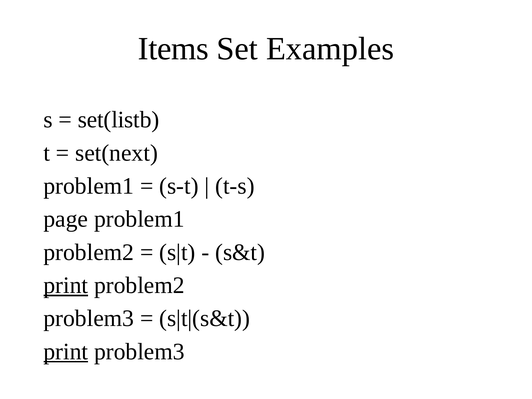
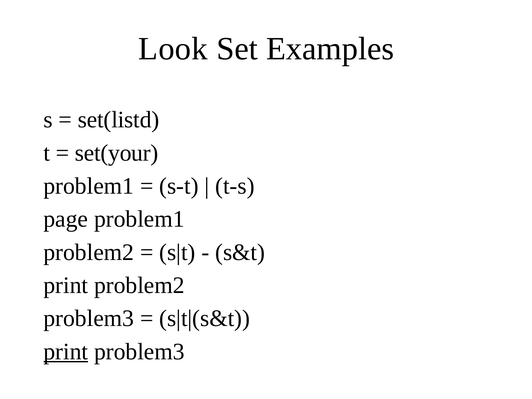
Items: Items -> Look
set(listb: set(listb -> set(listd
set(next: set(next -> set(your
print at (66, 285) underline: present -> none
